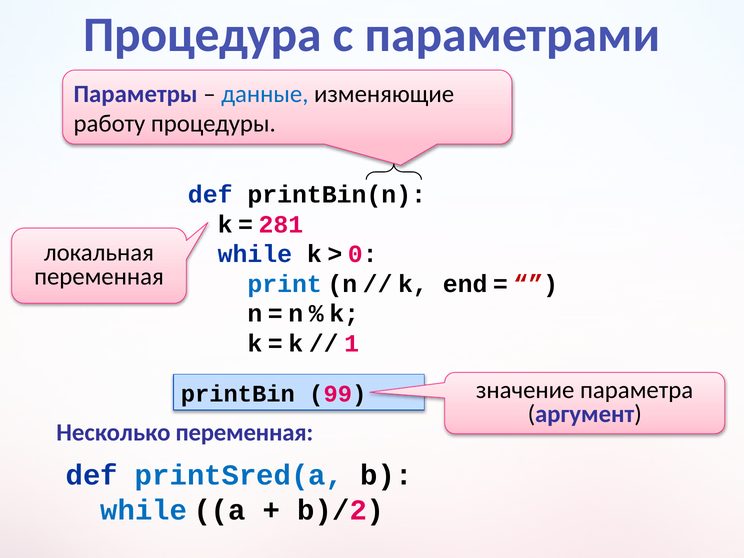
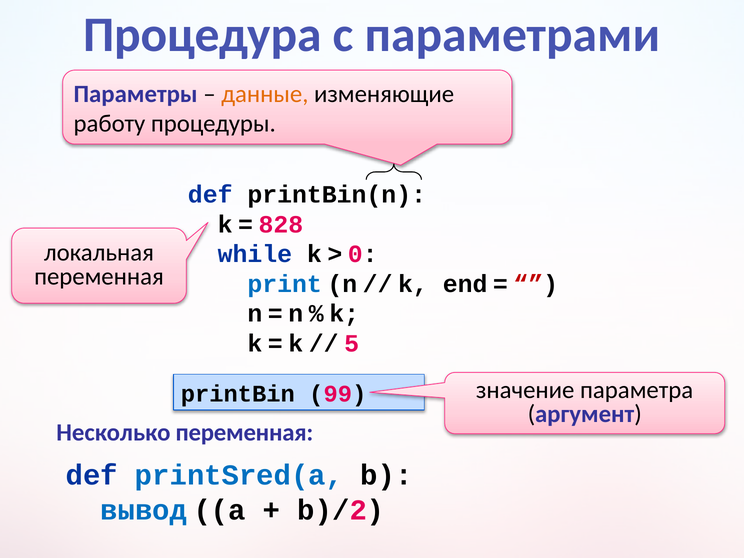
данные colour: blue -> orange
281: 281 -> 828
1: 1 -> 5
while at (144, 510): while -> вывод
